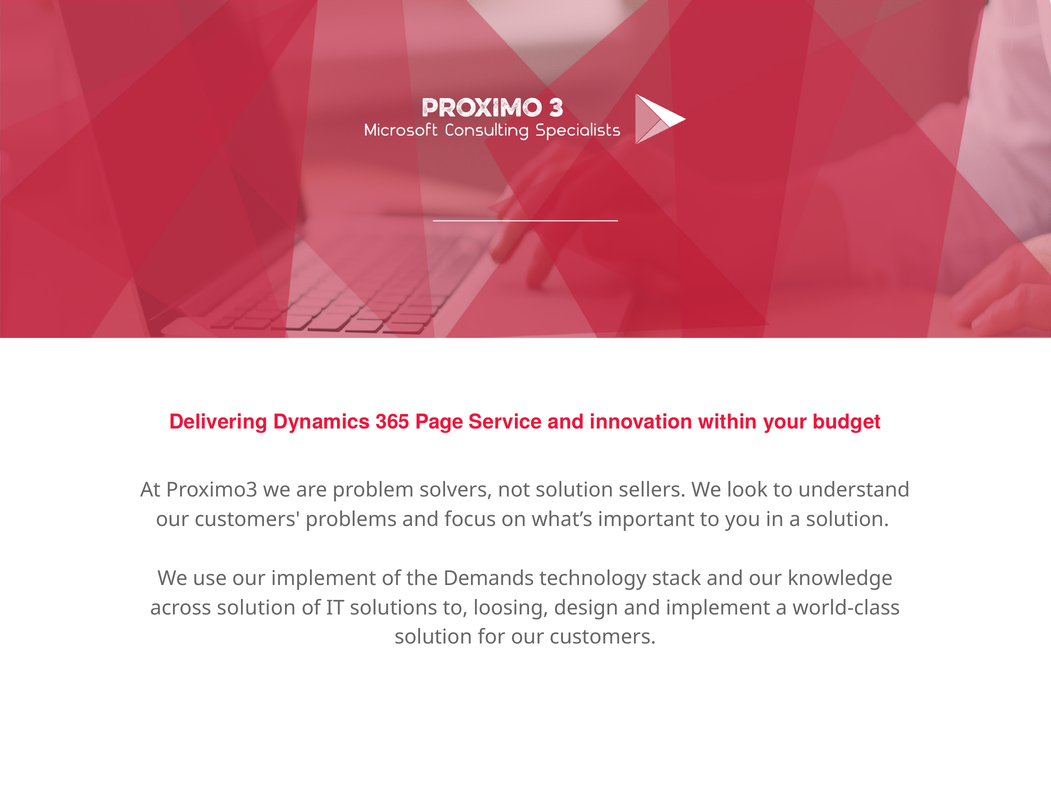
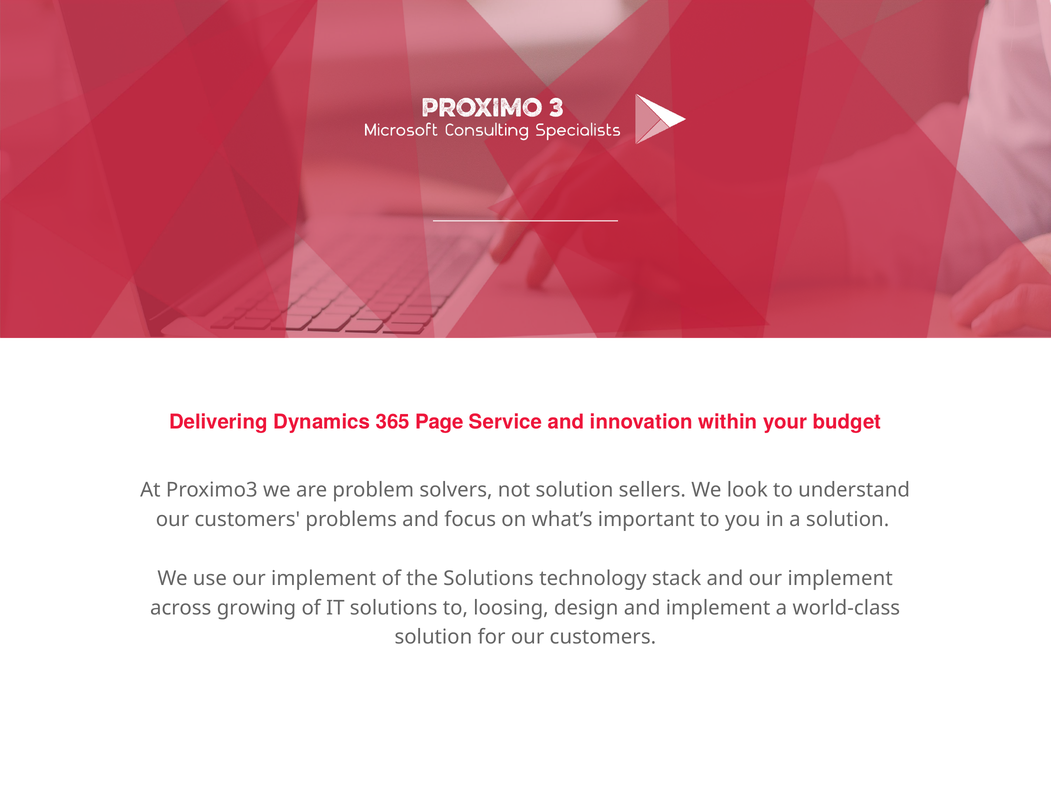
the Demands: Demands -> Solutions
and our knowledge: knowledge -> implement
across solution: solution -> growing
